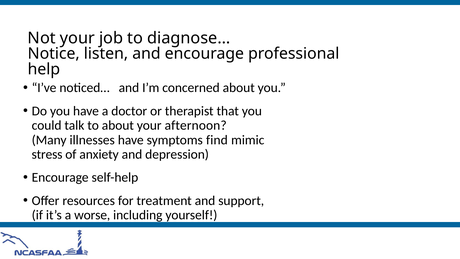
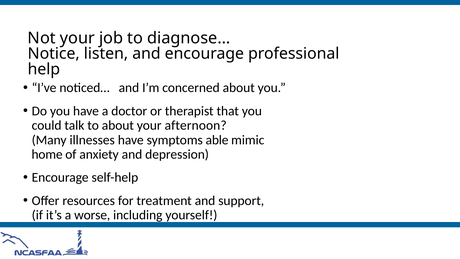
find: find -> able
stress: stress -> home
